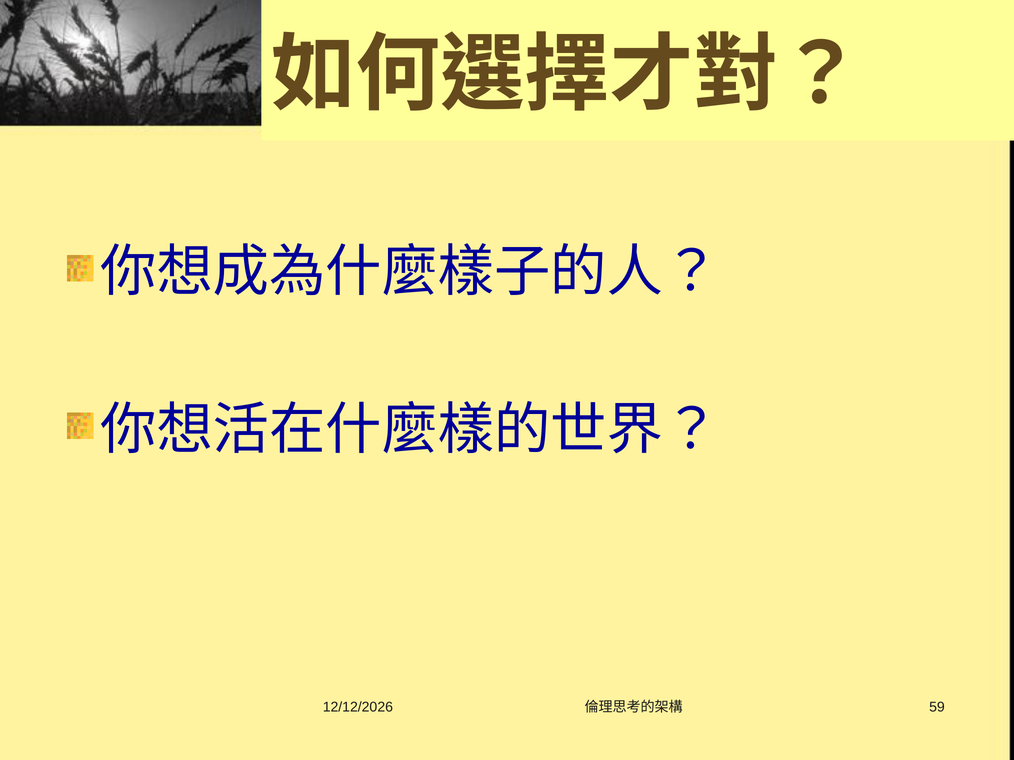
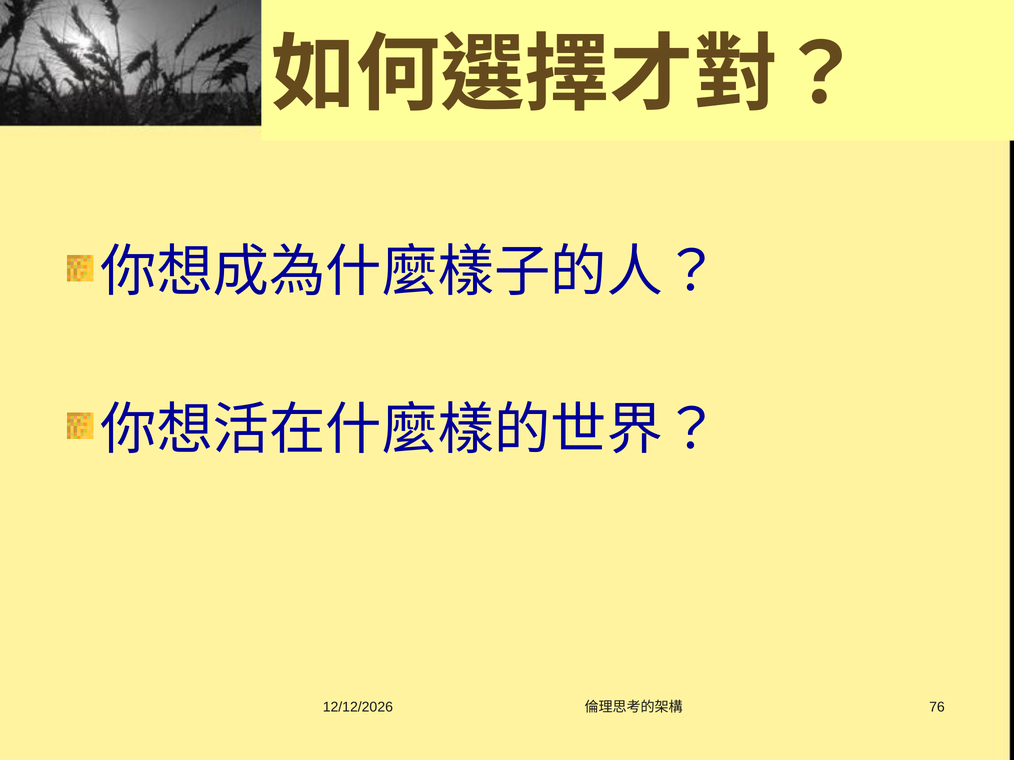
59: 59 -> 76
